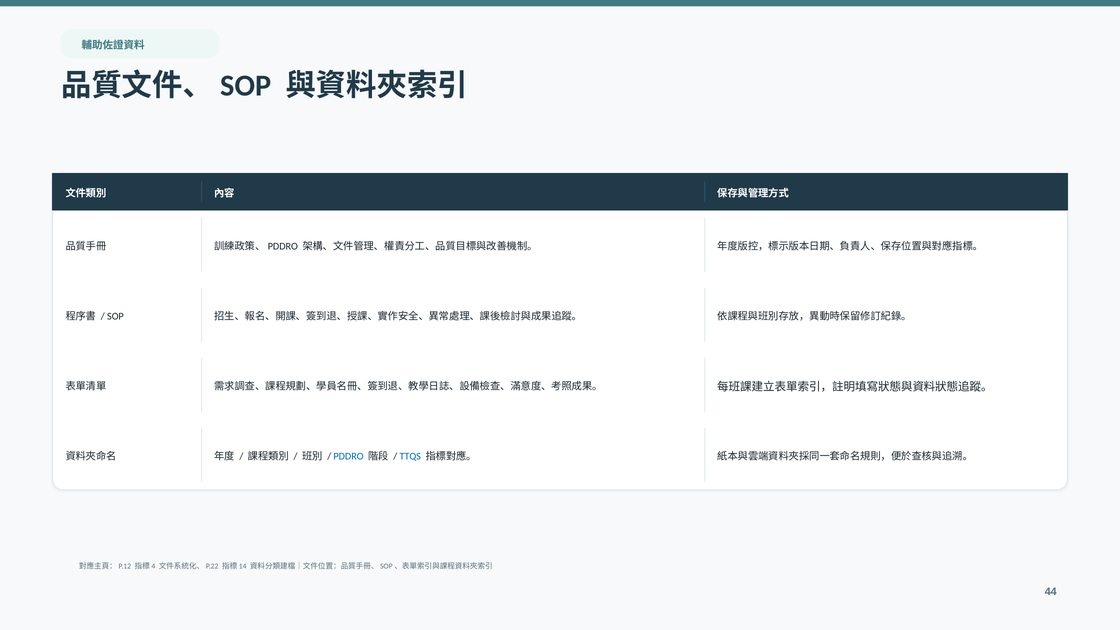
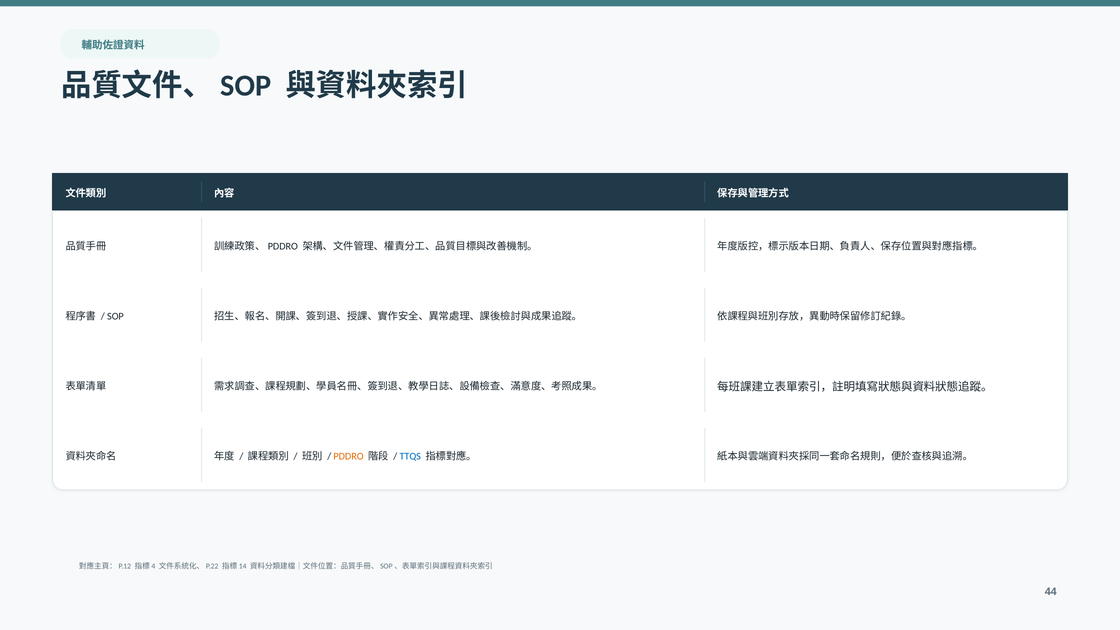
PDDRO colour: blue -> orange
